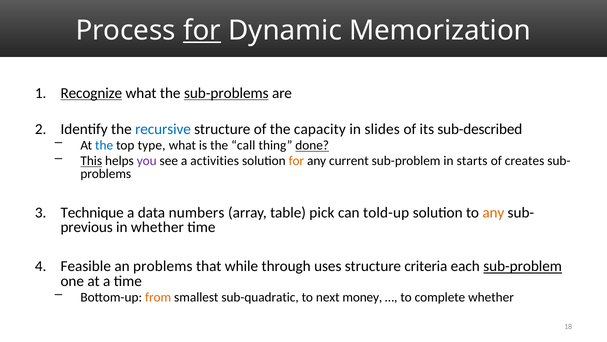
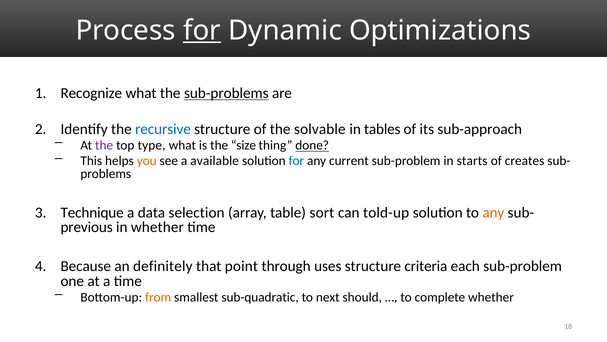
Memorization: Memorization -> Optimizations
Recognize underline: present -> none
capacity: capacity -> solvable
slides: slides -> tables
sub-described: sub-described -> sub-approach
the at (104, 145) colour: blue -> purple
call: call -> size
This underline: present -> none
you colour: purple -> orange
activities: activities -> available
for at (296, 161) colour: orange -> blue
numbers: numbers -> selection
pick: pick -> sort
Feasible: Feasible -> Because
an problems: problems -> definitely
while: while -> point
sub-problem at (523, 266) underline: present -> none
money: money -> should
